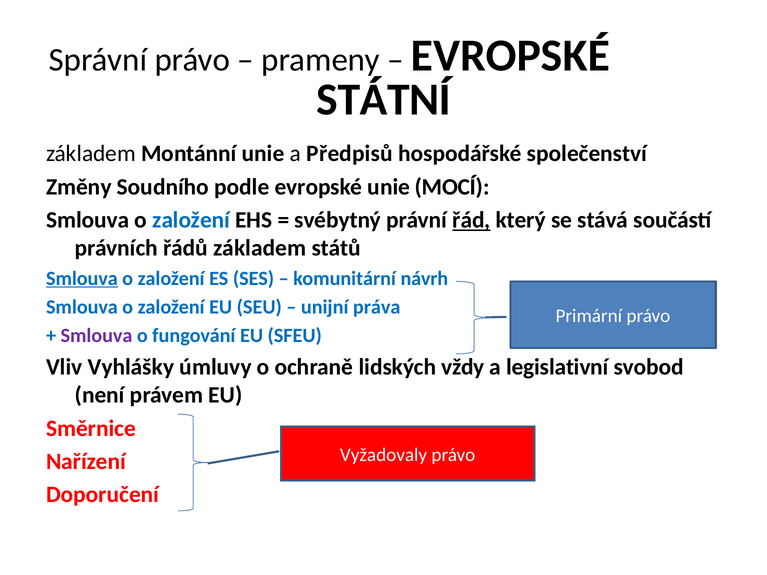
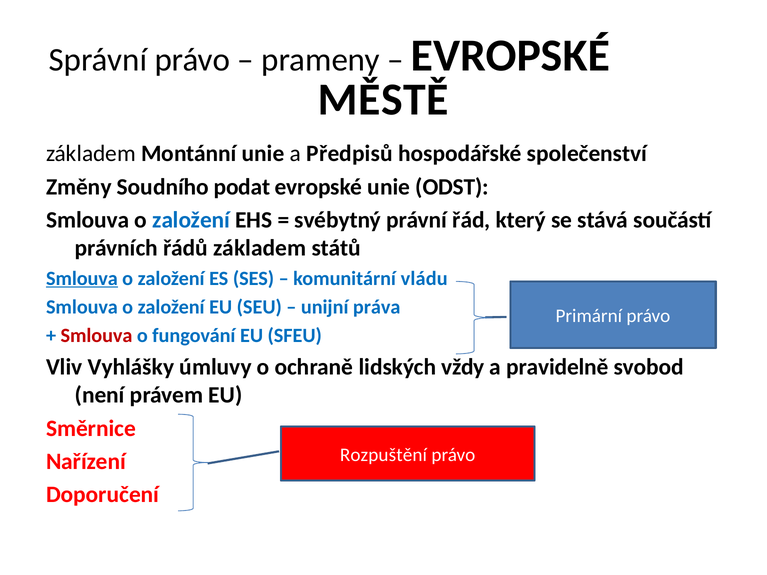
STÁTNÍ: STÁTNÍ -> MĚSTĚ
podle: podle -> podat
MOCÍ: MOCÍ -> ODST
řád underline: present -> none
návrh: návrh -> vládu
Smlouva at (96, 336) colour: purple -> red
legislativní: legislativní -> pravidelně
Vyžadovaly: Vyžadovaly -> Rozpuštění
